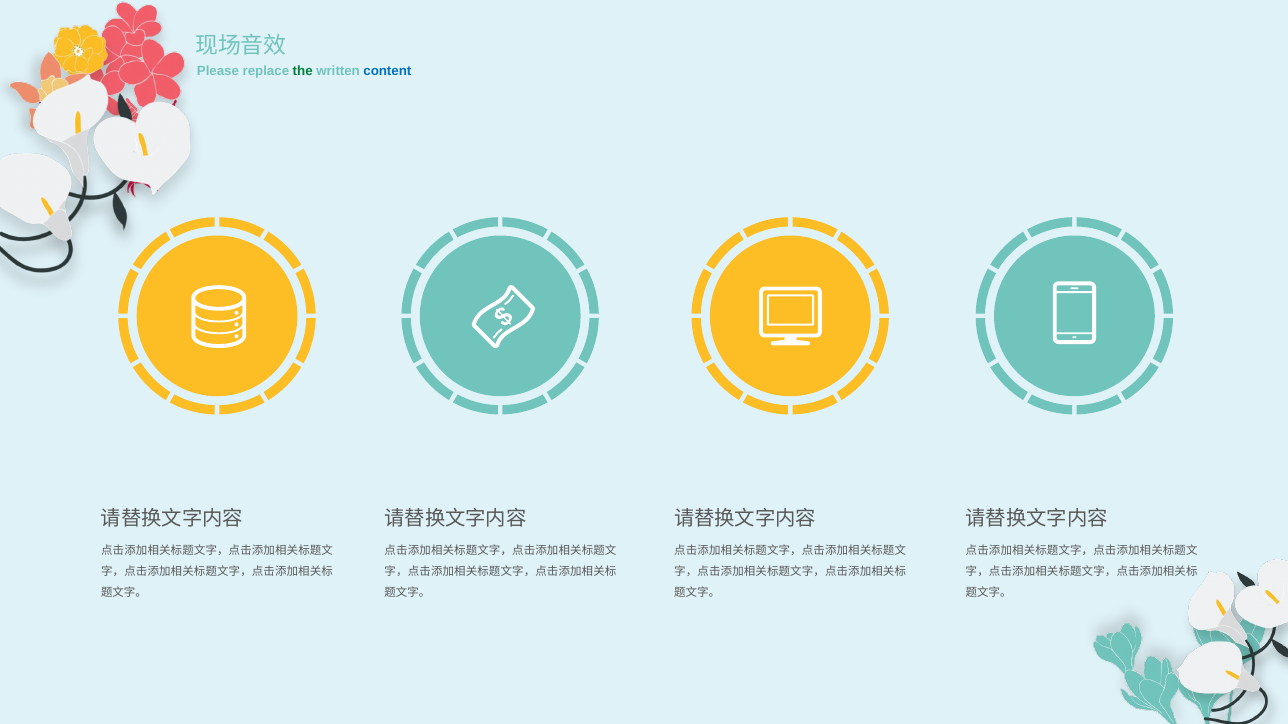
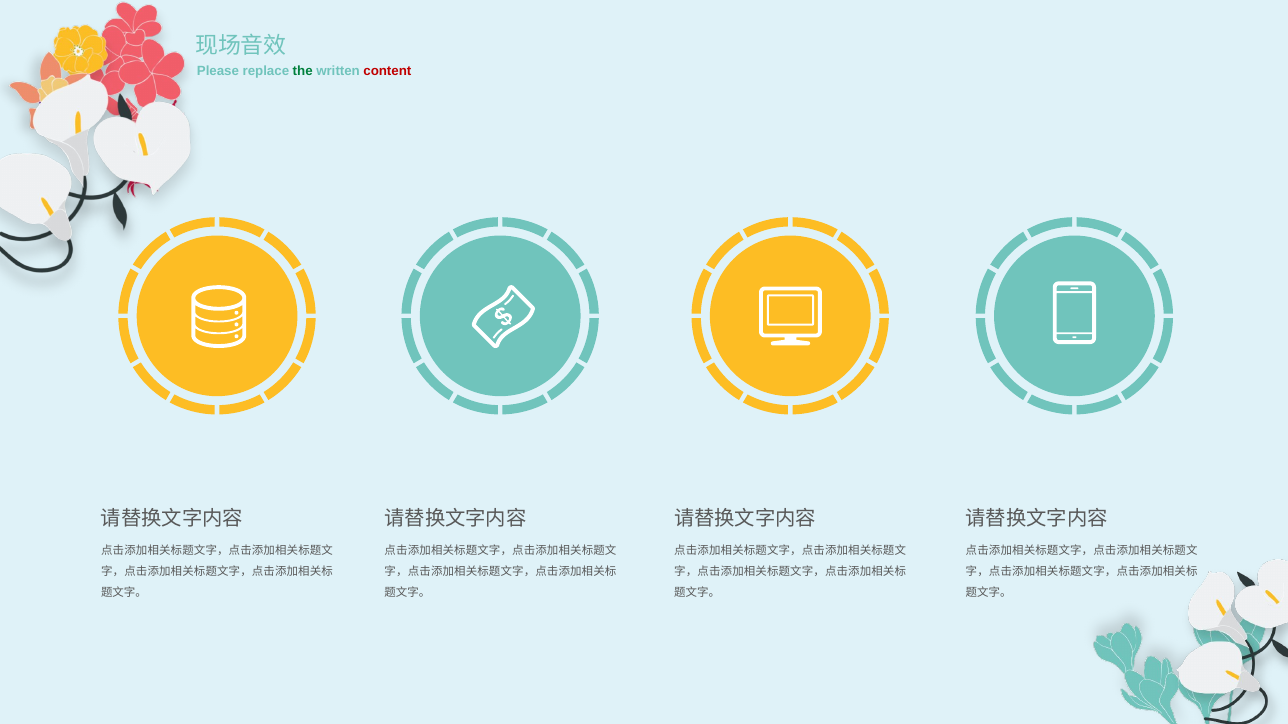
content colour: blue -> red
